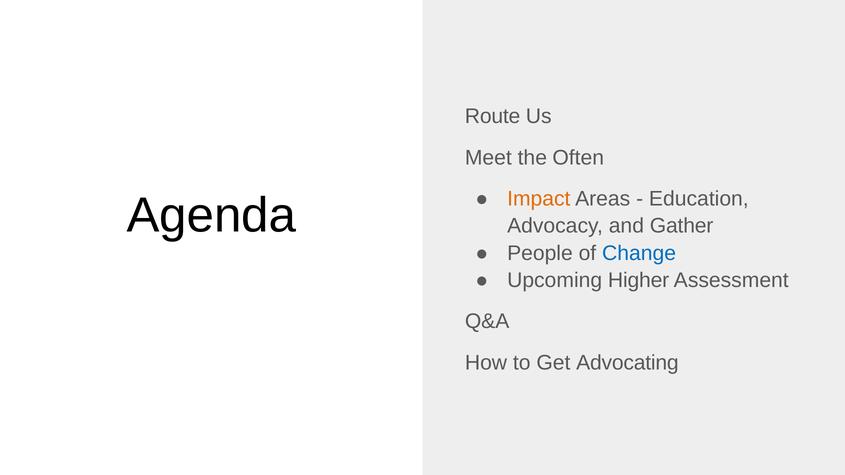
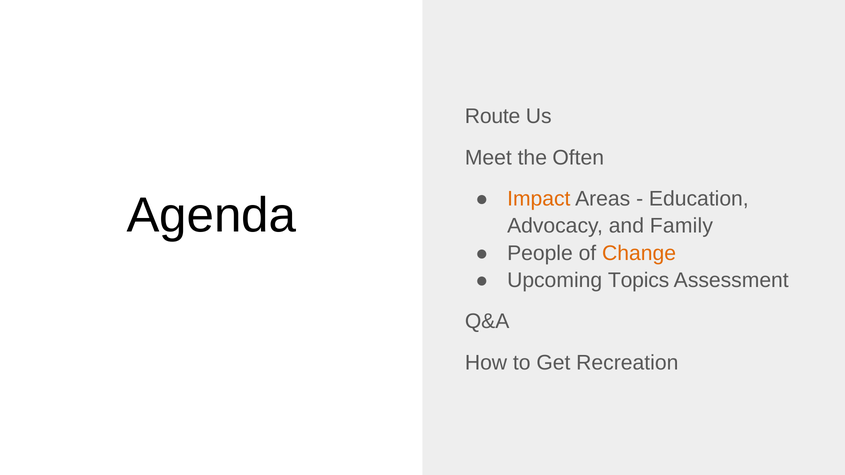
Gather: Gather -> Family
Change colour: blue -> orange
Higher: Higher -> Topics
Advocating: Advocating -> Recreation
